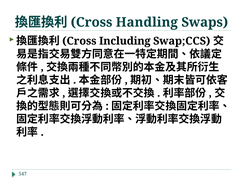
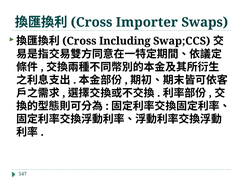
Handling: Handling -> Importer
